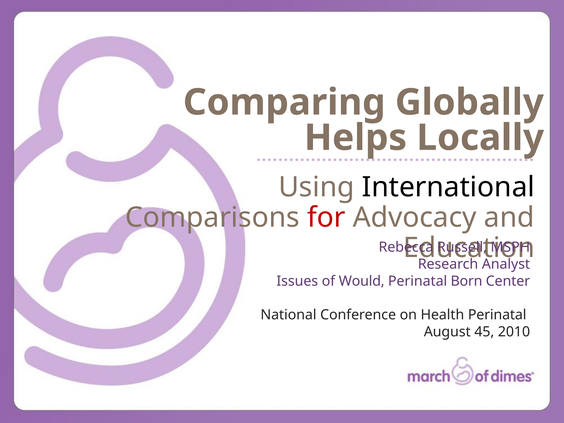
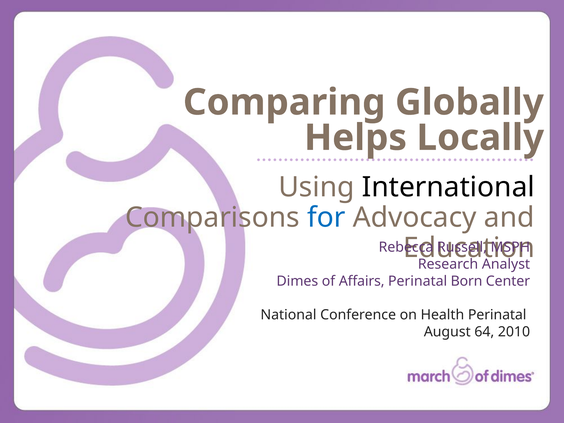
for colour: red -> blue
Issues: Issues -> Dimes
Would: Would -> Affairs
45: 45 -> 64
